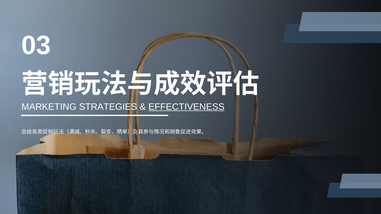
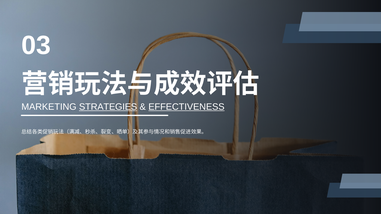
STRATEGIES underline: none -> present
